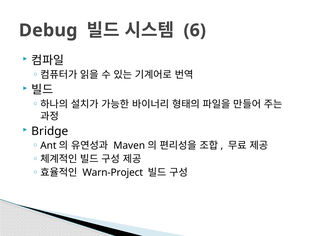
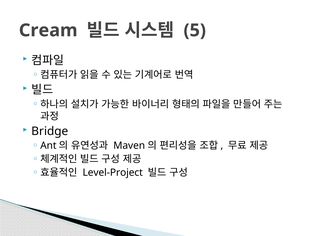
Debug: Debug -> Cream
6: 6 -> 5
Warn-Project: Warn-Project -> Level-Project
